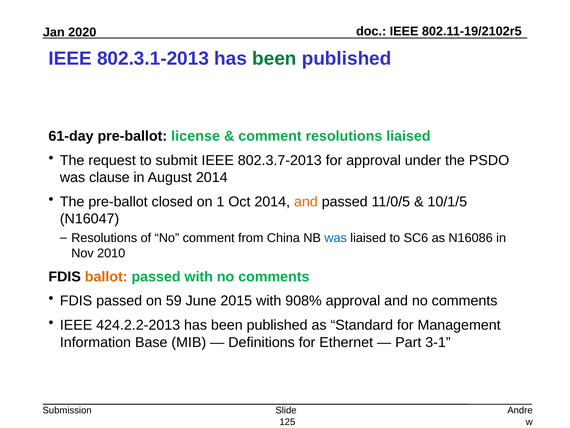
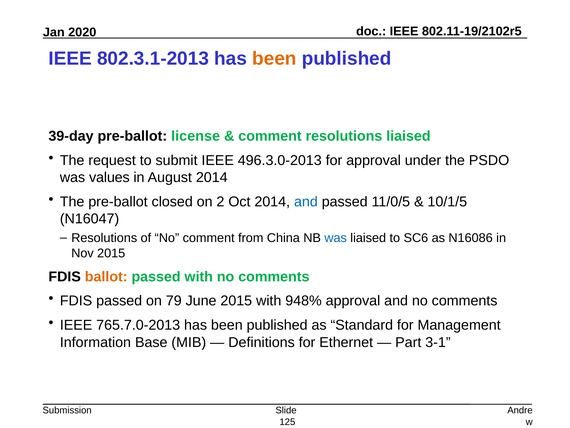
been at (274, 58) colour: green -> orange
61-day: 61-day -> 39-day
802.3.7-2013: 802.3.7-2013 -> 496.3.0-2013
clause: clause -> values
1: 1 -> 2
and at (306, 201) colour: orange -> blue
Nov 2010: 2010 -> 2015
59: 59 -> 79
908%: 908% -> 948%
424.2.2-2013: 424.2.2-2013 -> 765.7.0-2013
